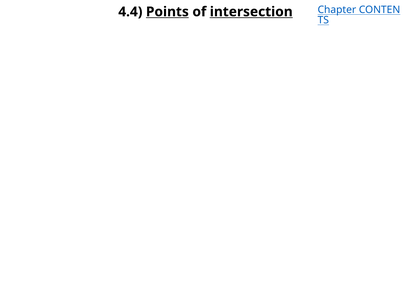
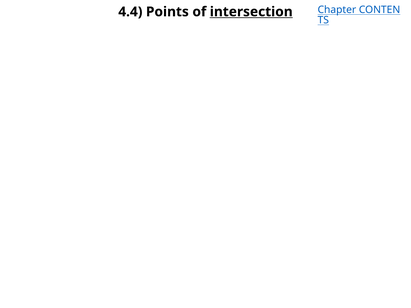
Points underline: present -> none
